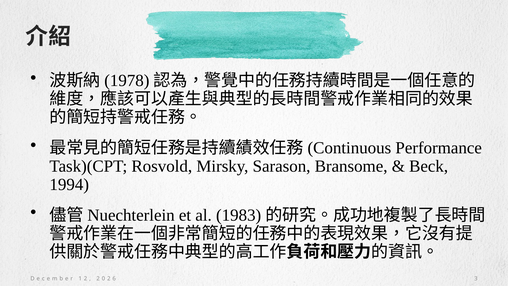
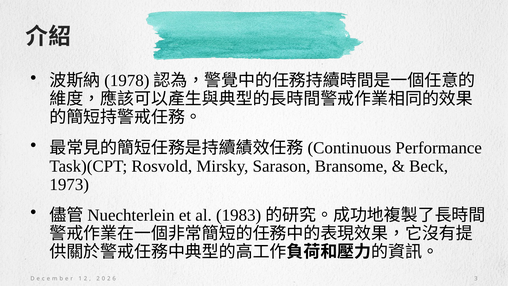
1994: 1994 -> 1973
